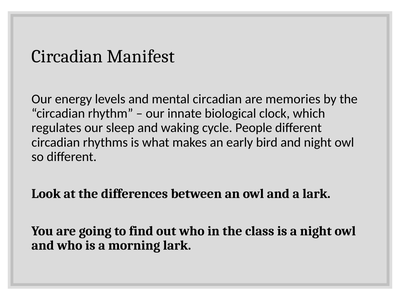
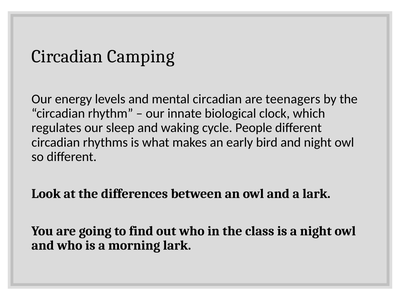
Manifest: Manifest -> Camping
memories: memories -> teenagers
